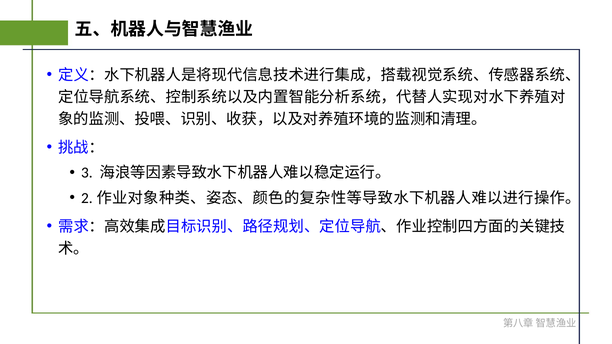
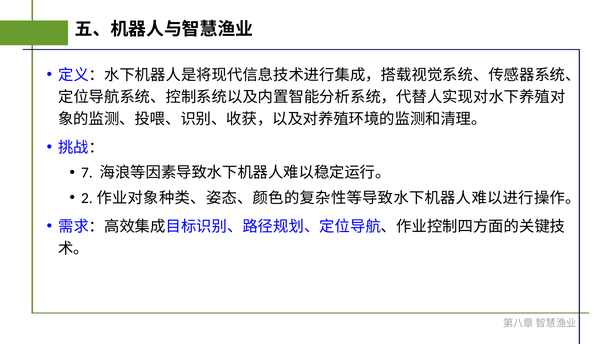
3: 3 -> 7
